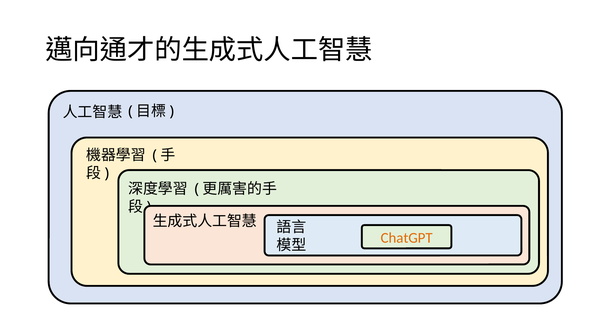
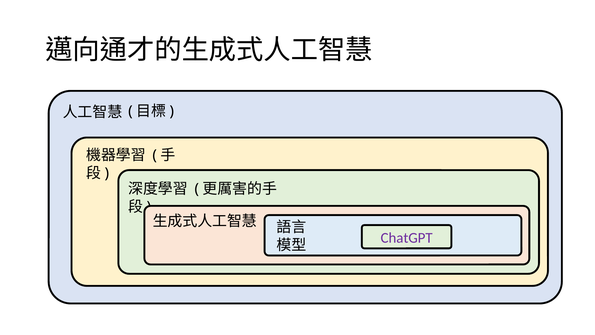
ChatGPT colour: orange -> purple
